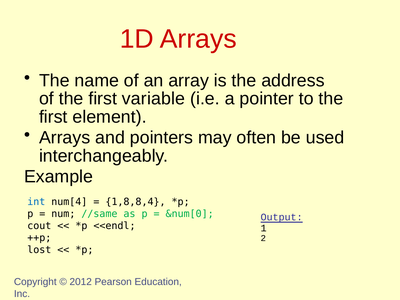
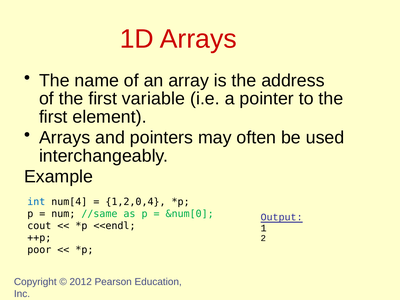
1,8,8,4: 1,8,8,4 -> 1,2,0,4
lost: lost -> poor
